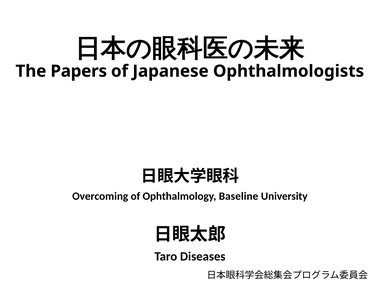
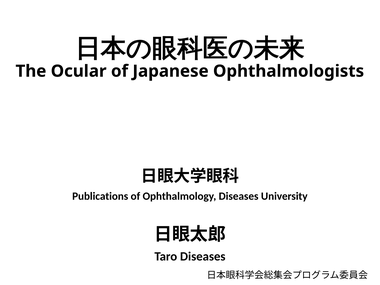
Papers: Papers -> Ocular
Overcoming: Overcoming -> Publications
Ophthalmology Baseline: Baseline -> Diseases
